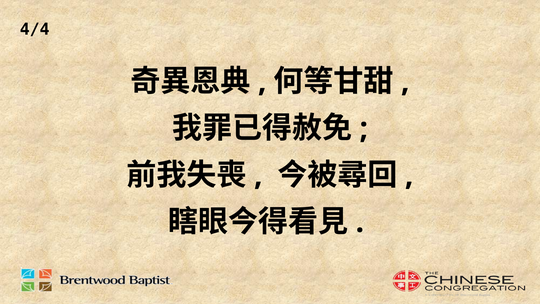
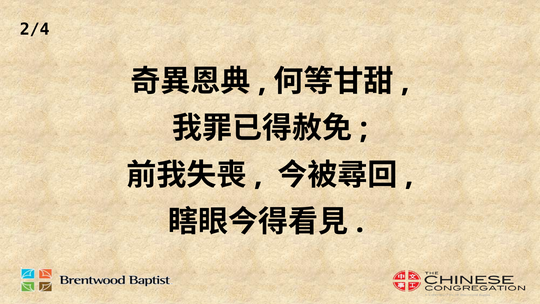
4/4: 4/4 -> 2/4
